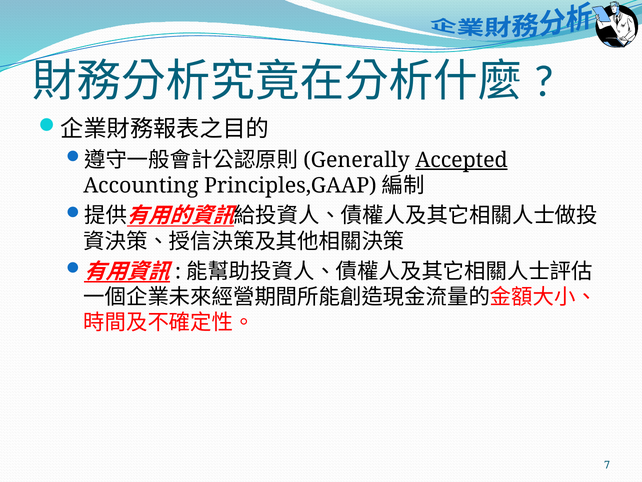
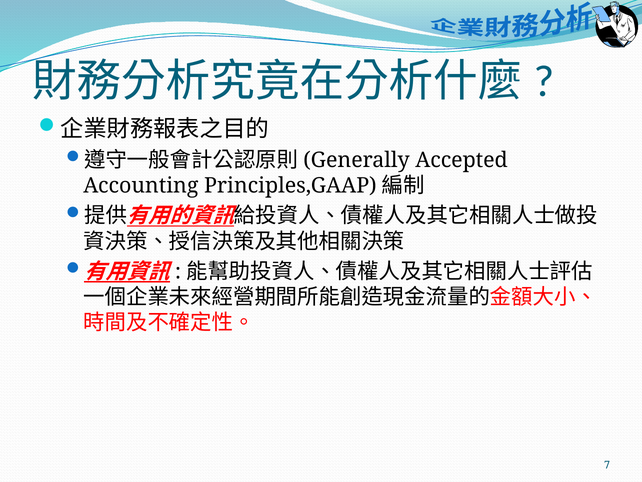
Accepted underline: present -> none
